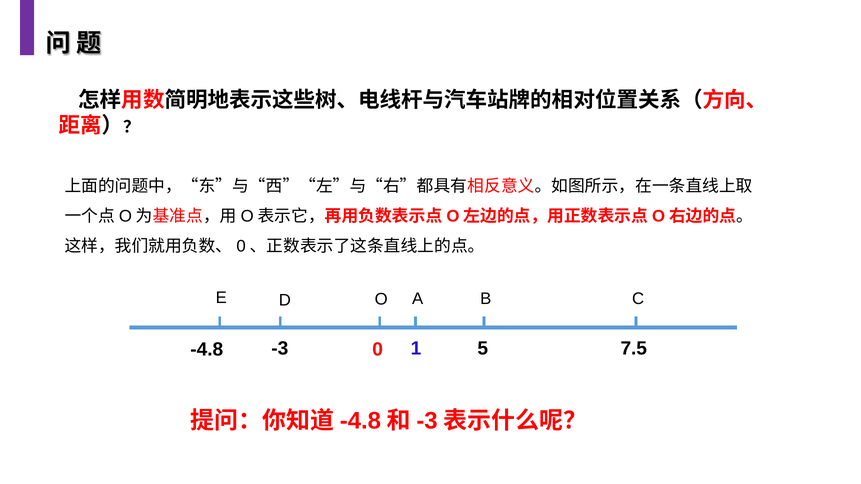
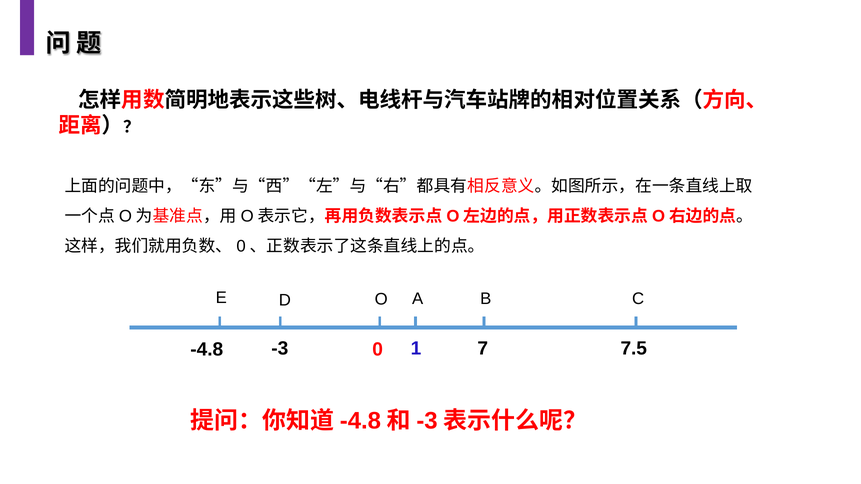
5: 5 -> 7
